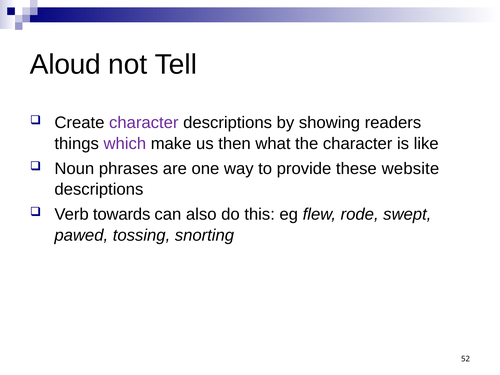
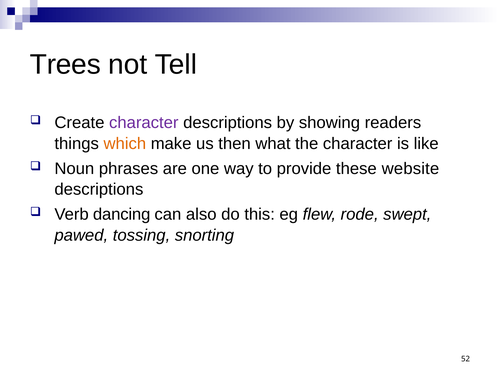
Aloud: Aloud -> Trees
which colour: purple -> orange
towards: towards -> dancing
